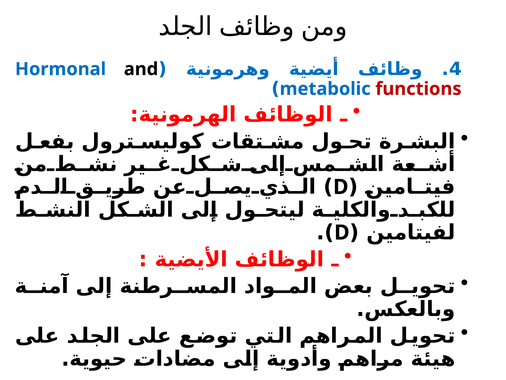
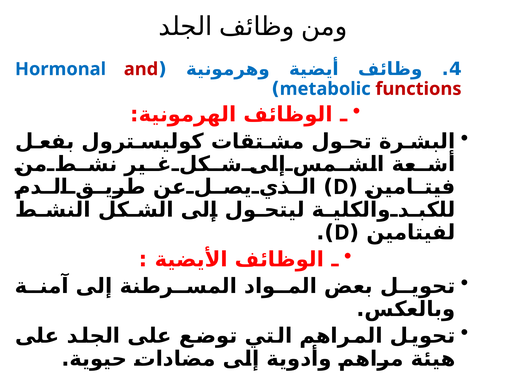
and colour: black -> red
